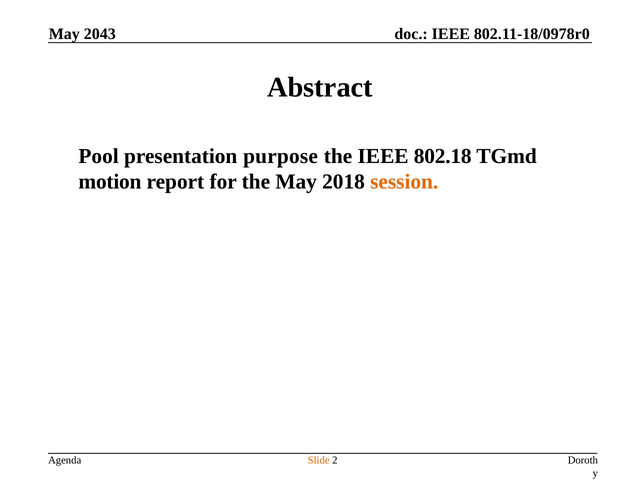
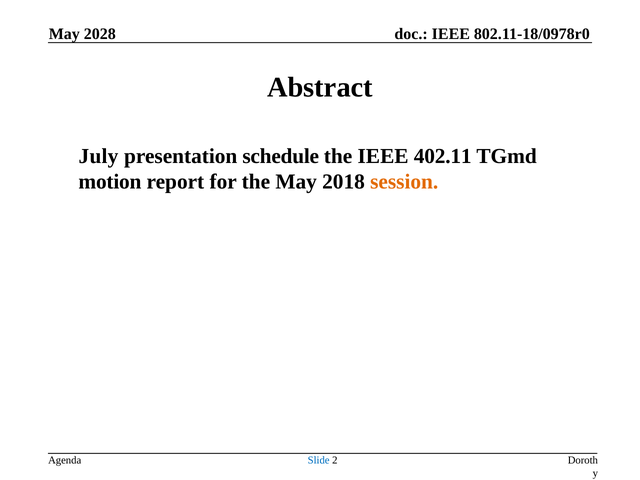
2043: 2043 -> 2028
Pool: Pool -> July
purpose: purpose -> schedule
802.18: 802.18 -> 402.11
Slide colour: orange -> blue
